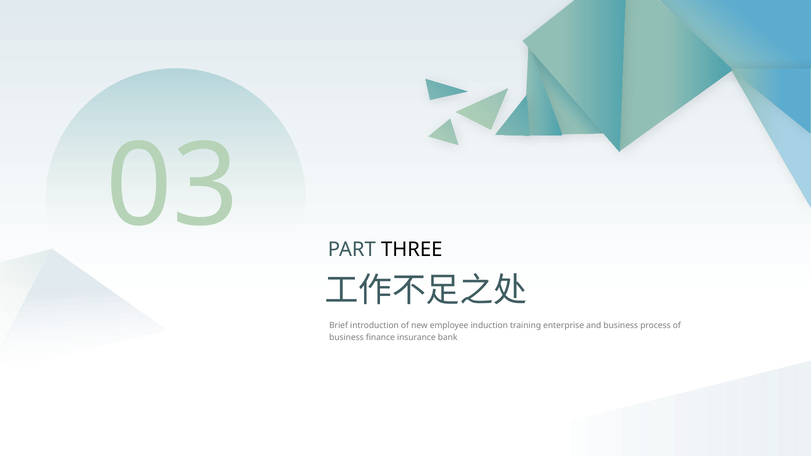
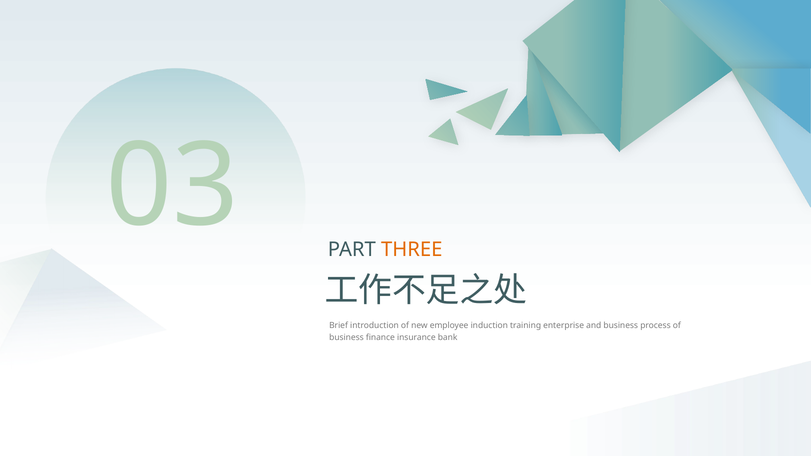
THREE colour: black -> orange
